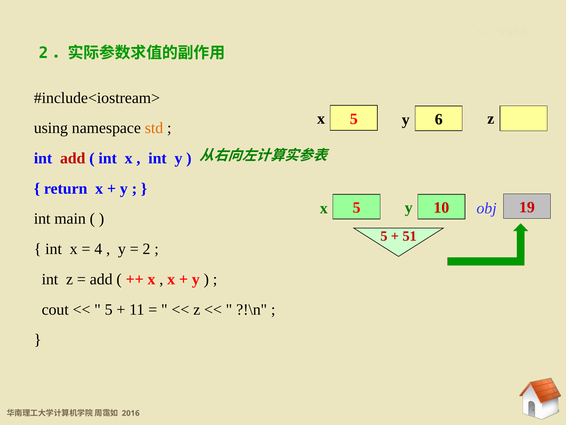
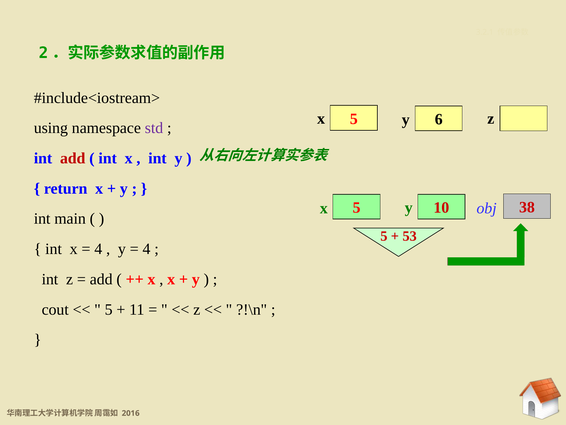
std colour: orange -> purple
19: 19 -> 38
51: 51 -> 53
2 at (147, 249): 2 -> 4
